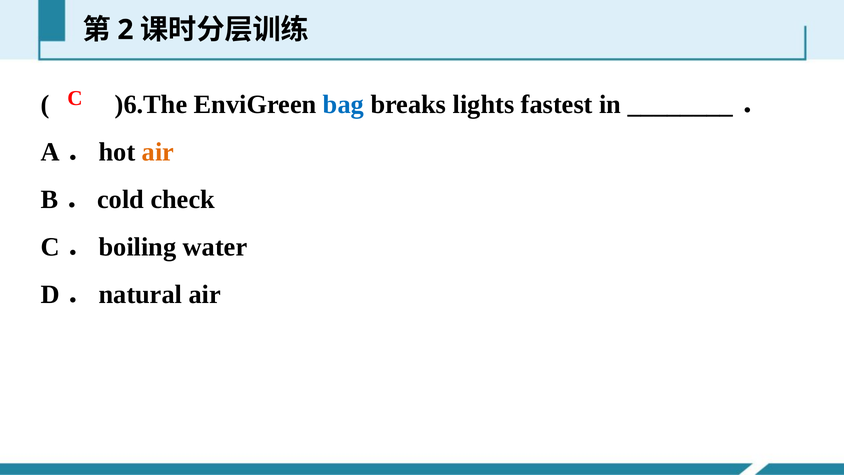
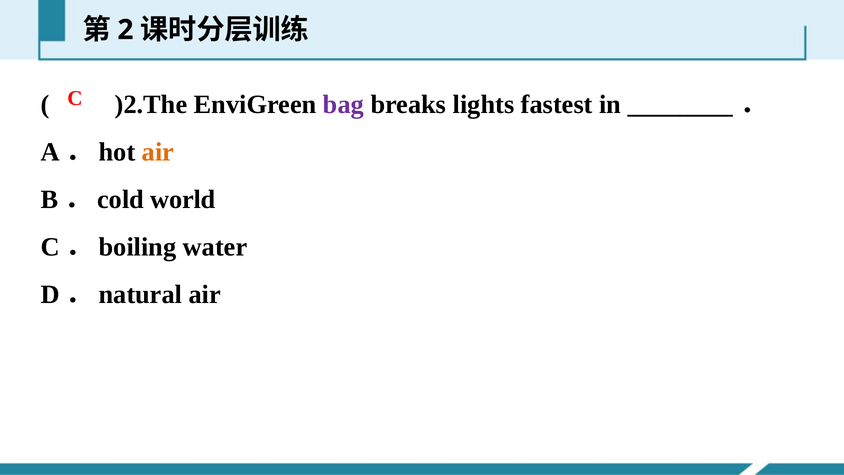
)6.The: )6.The -> )2.The
bag colour: blue -> purple
check: check -> world
